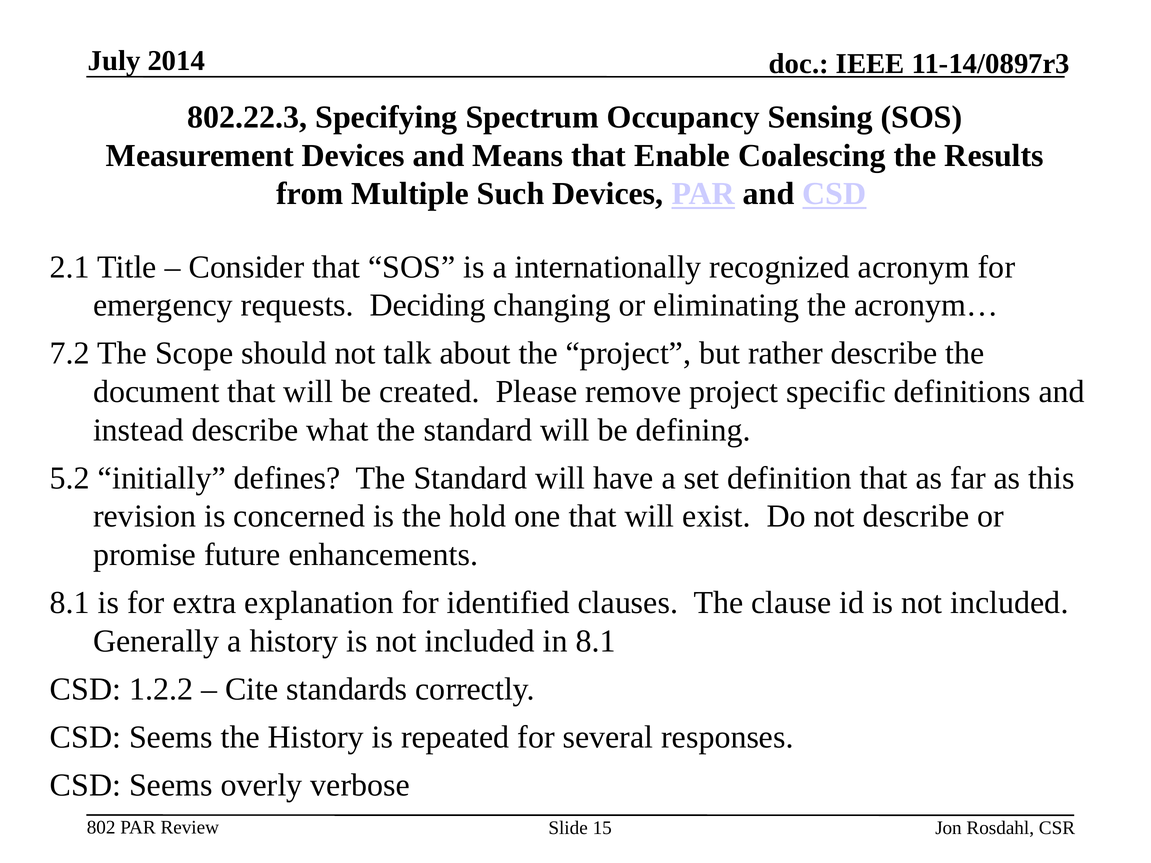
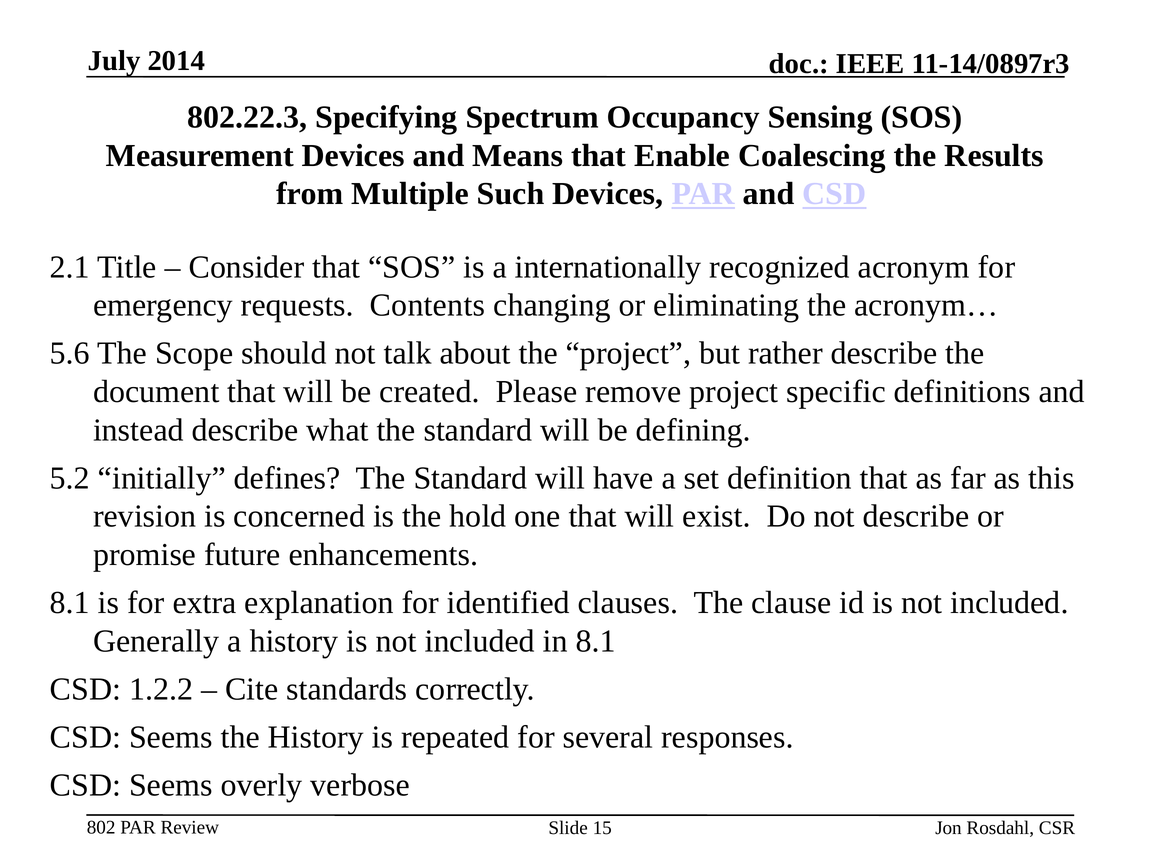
Deciding: Deciding -> Contents
7.2: 7.2 -> 5.6
